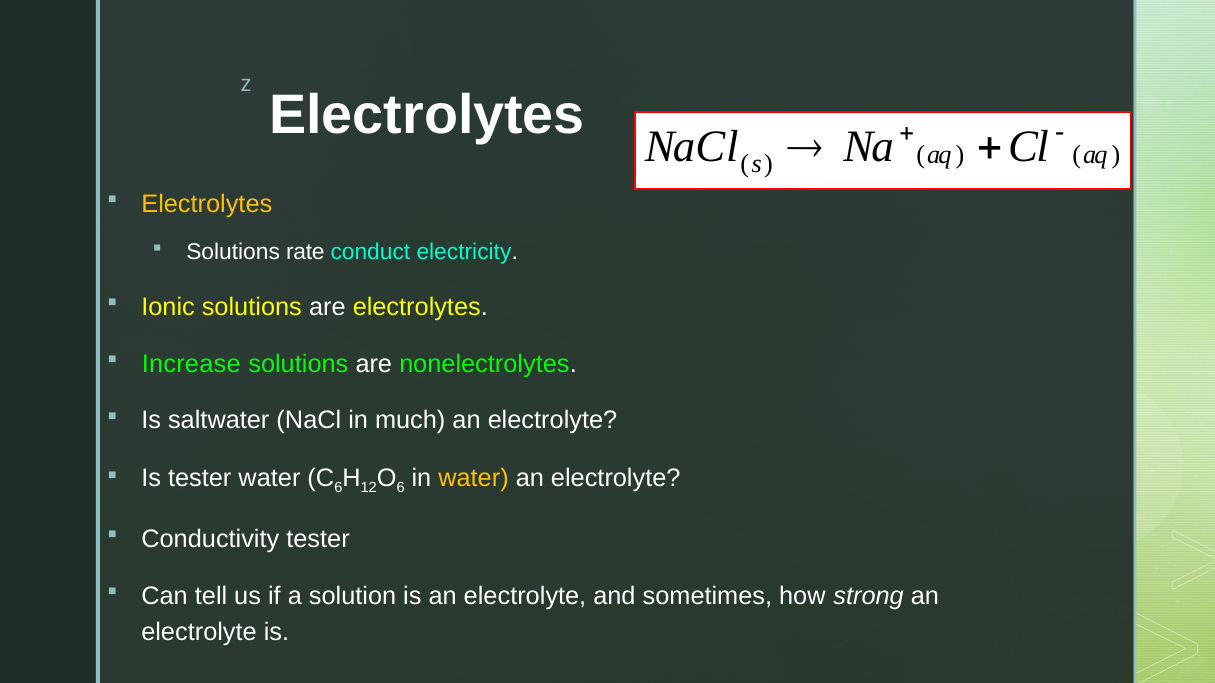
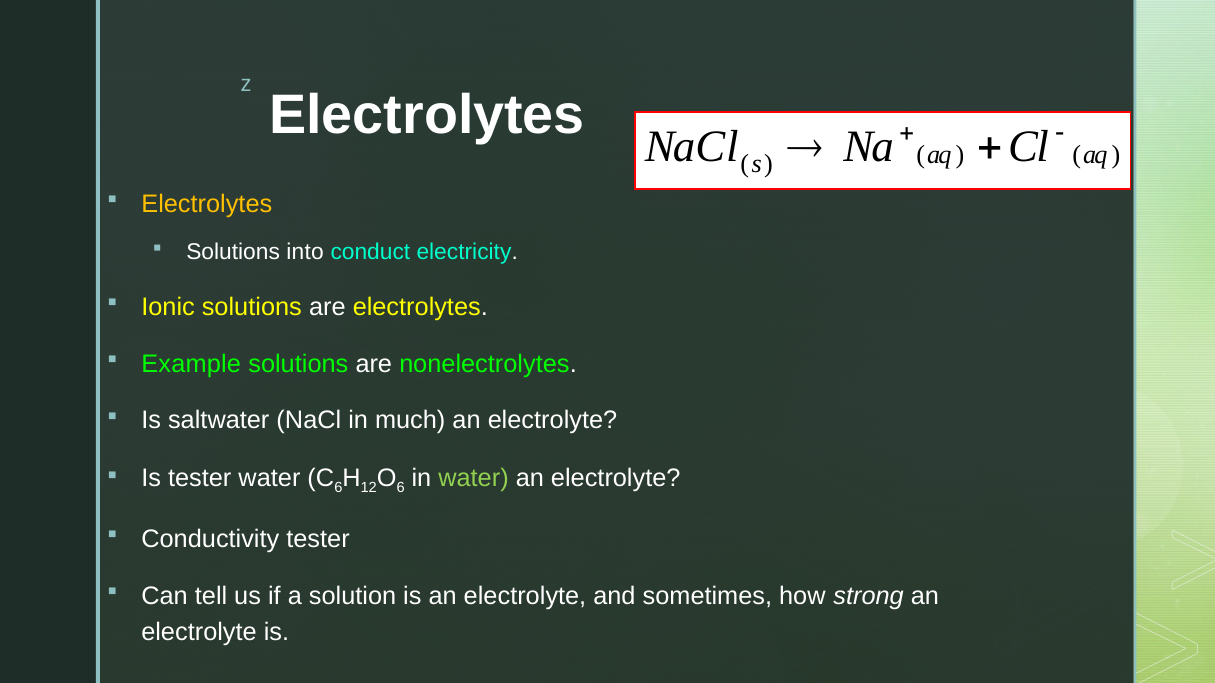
rate: rate -> into
Increase: Increase -> Example
water at (473, 479) colour: yellow -> light green
